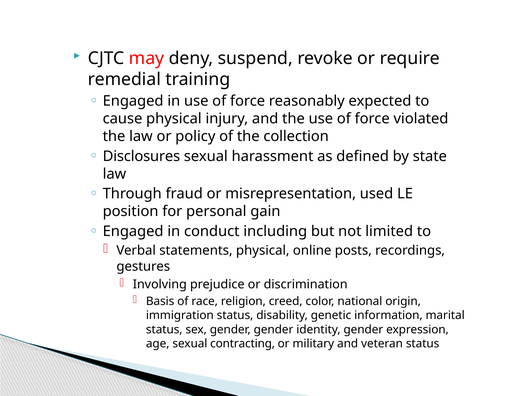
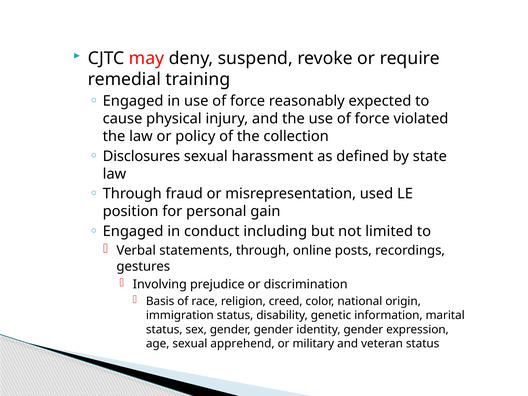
statements physical: physical -> through
contracting: contracting -> apprehend
